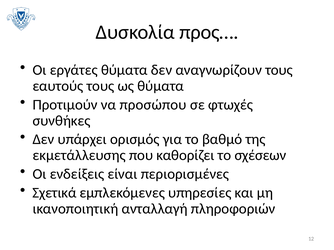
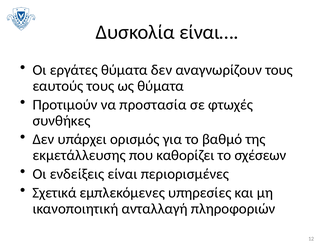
προς…: προς… -> είναι…
προσώπου: προσώπου -> προστασία
